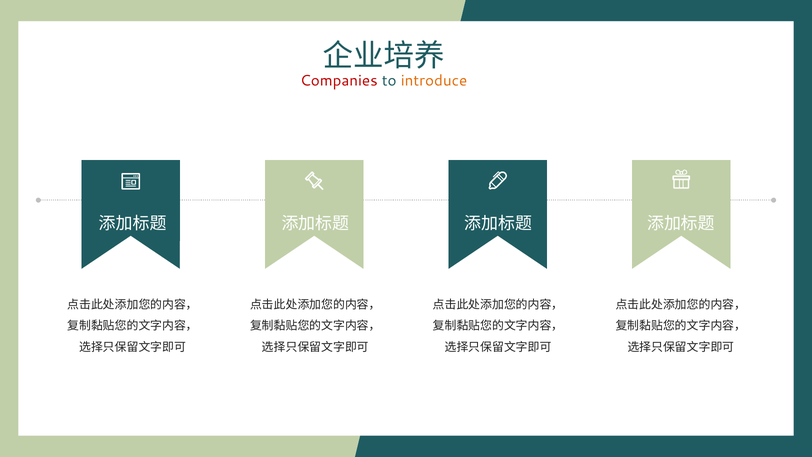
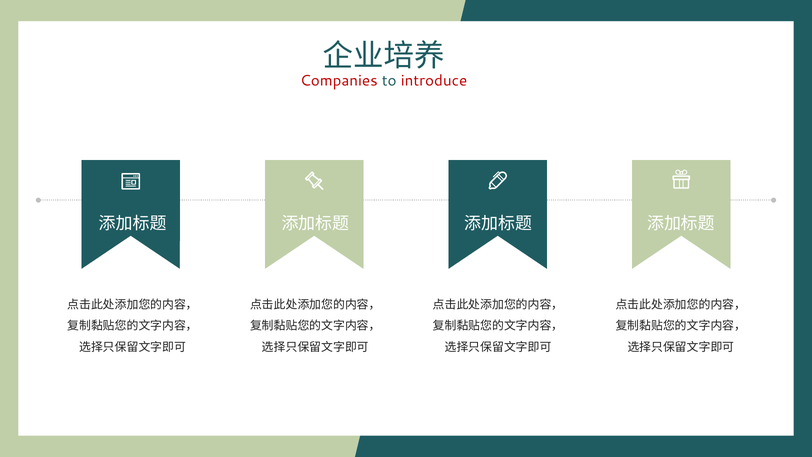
introduce colour: orange -> red
